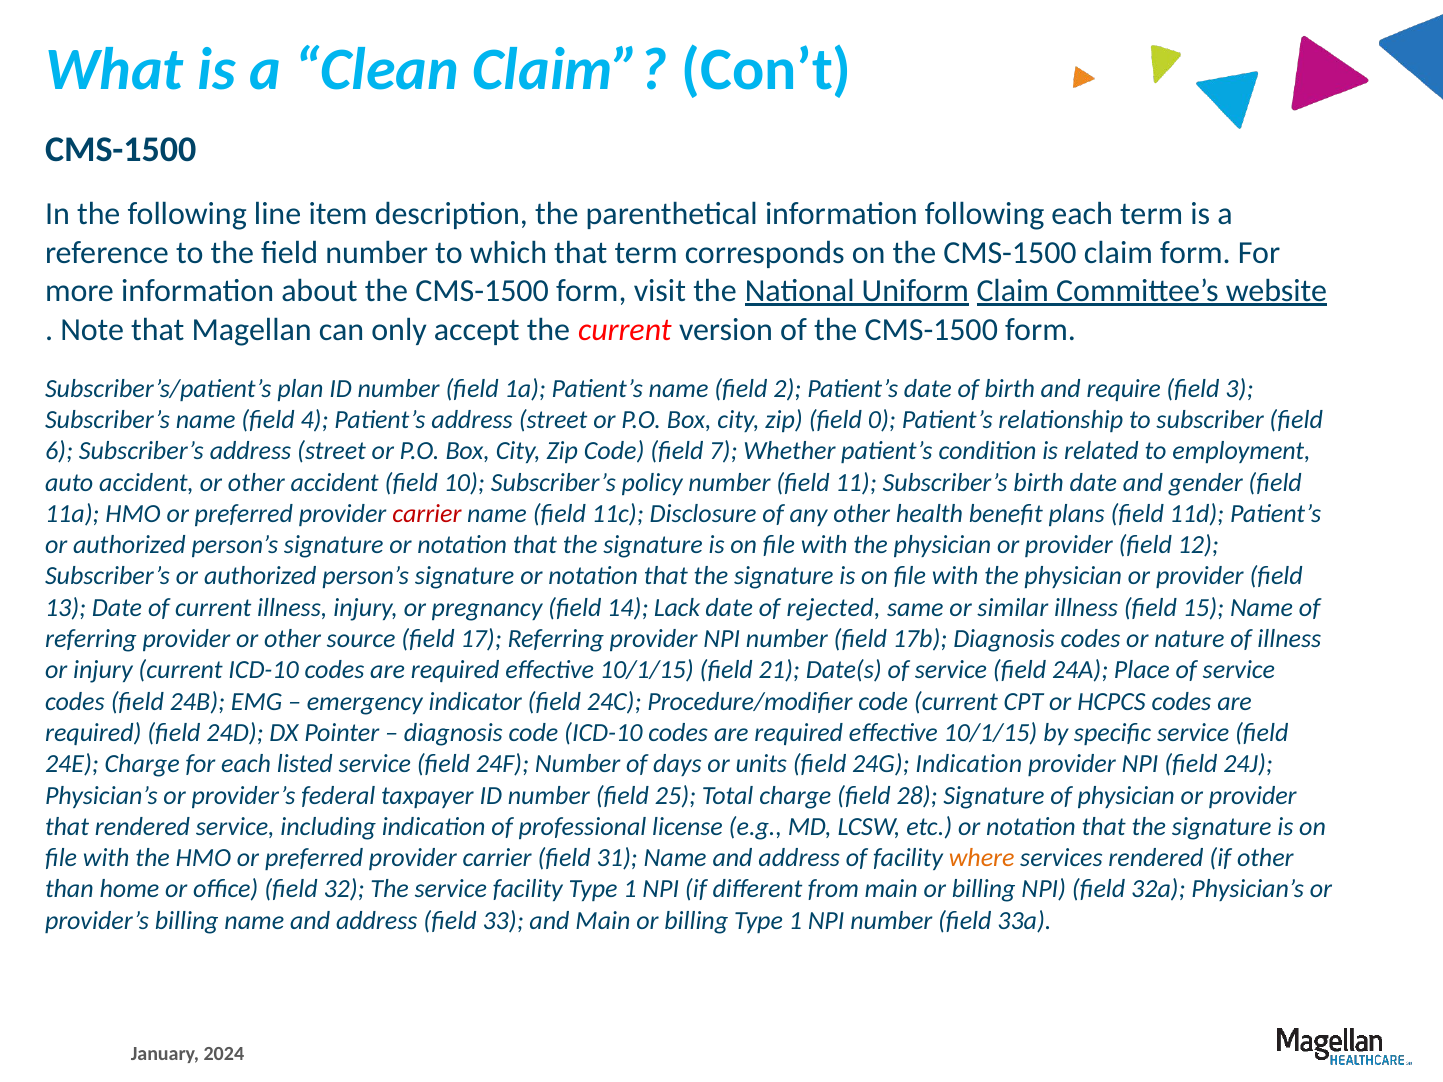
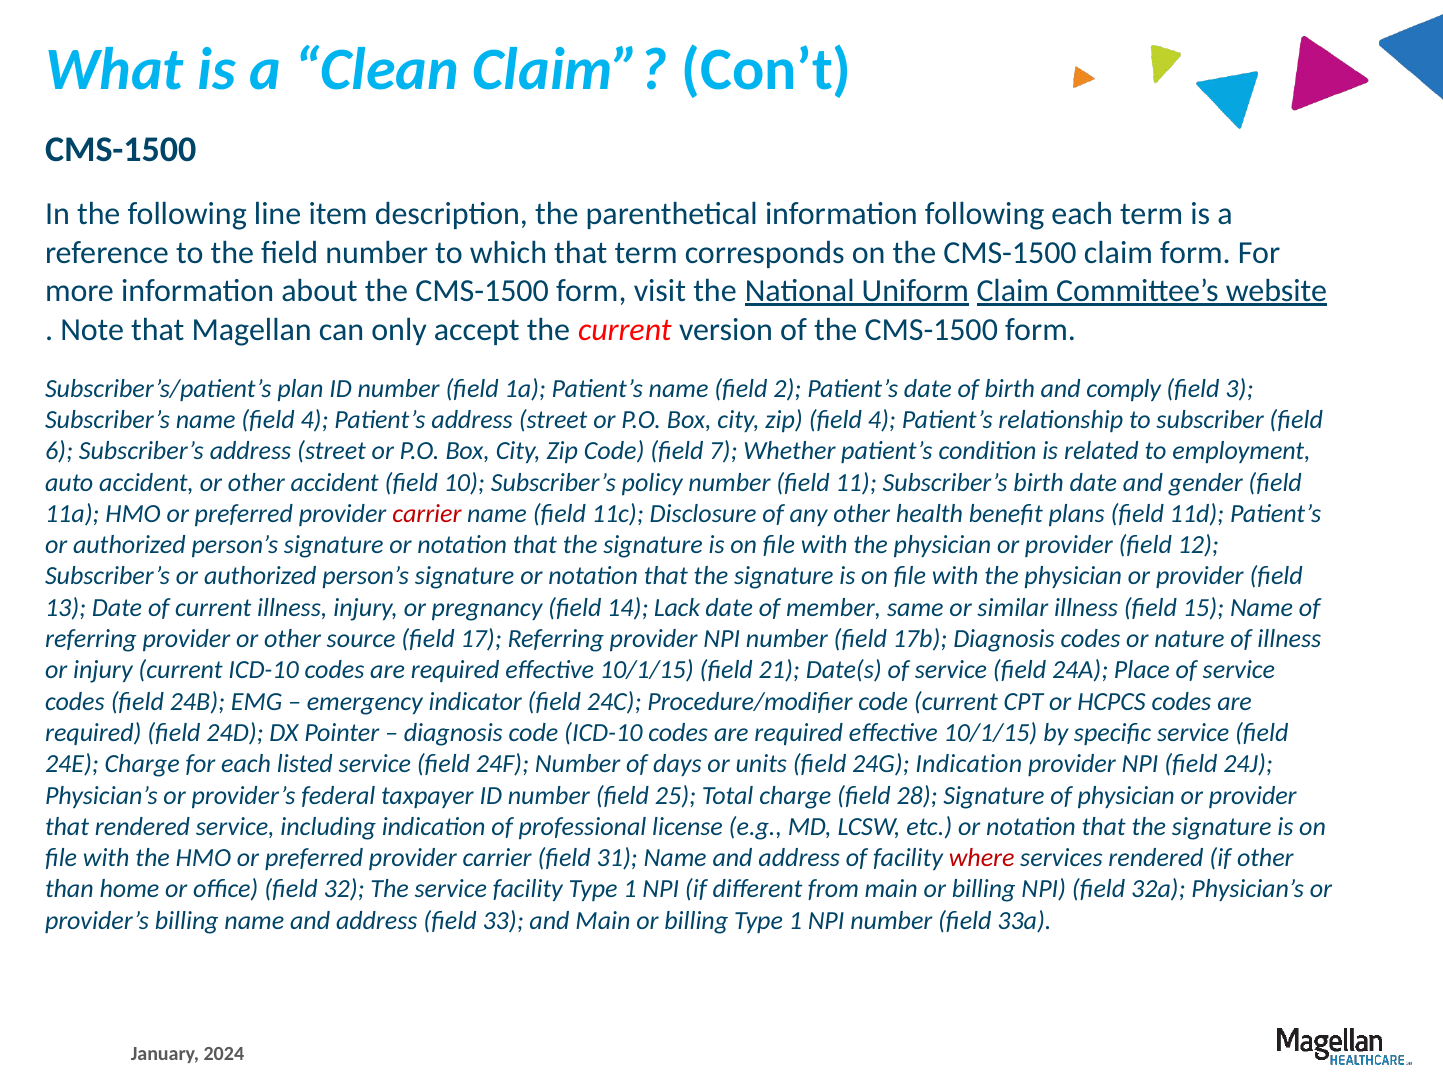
require: require -> comply
zip field 0: 0 -> 4
rejected: rejected -> member
where colour: orange -> red
